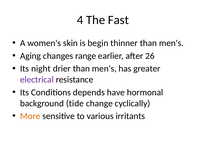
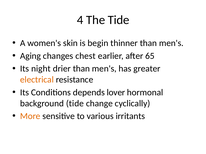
The Fast: Fast -> Tide
range: range -> chest
26: 26 -> 65
electrical colour: purple -> orange
have: have -> lover
